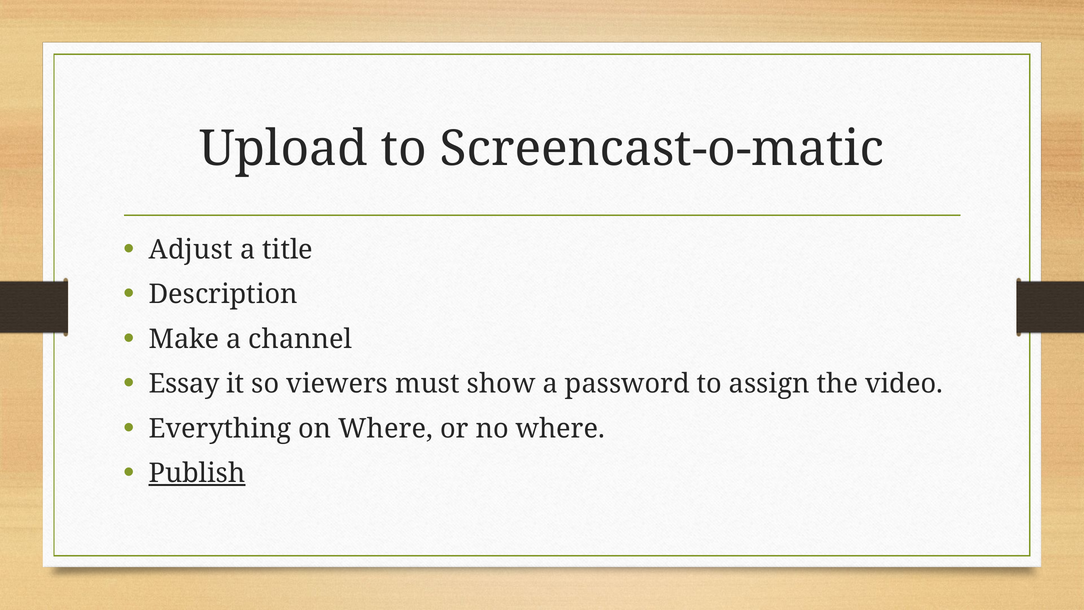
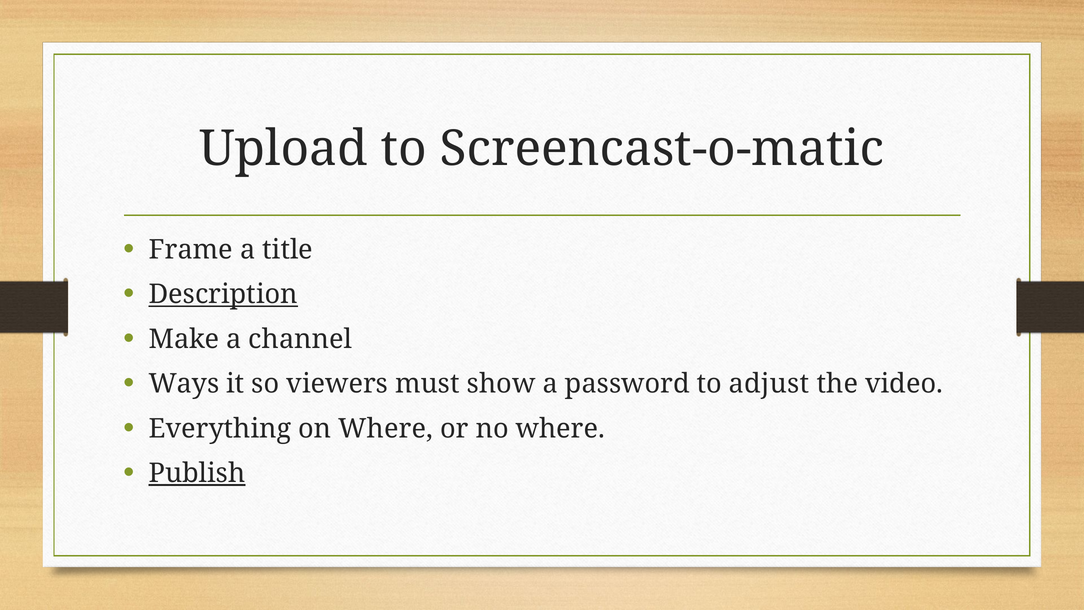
Adjust: Adjust -> Frame
Description underline: none -> present
Essay: Essay -> Ways
assign: assign -> adjust
